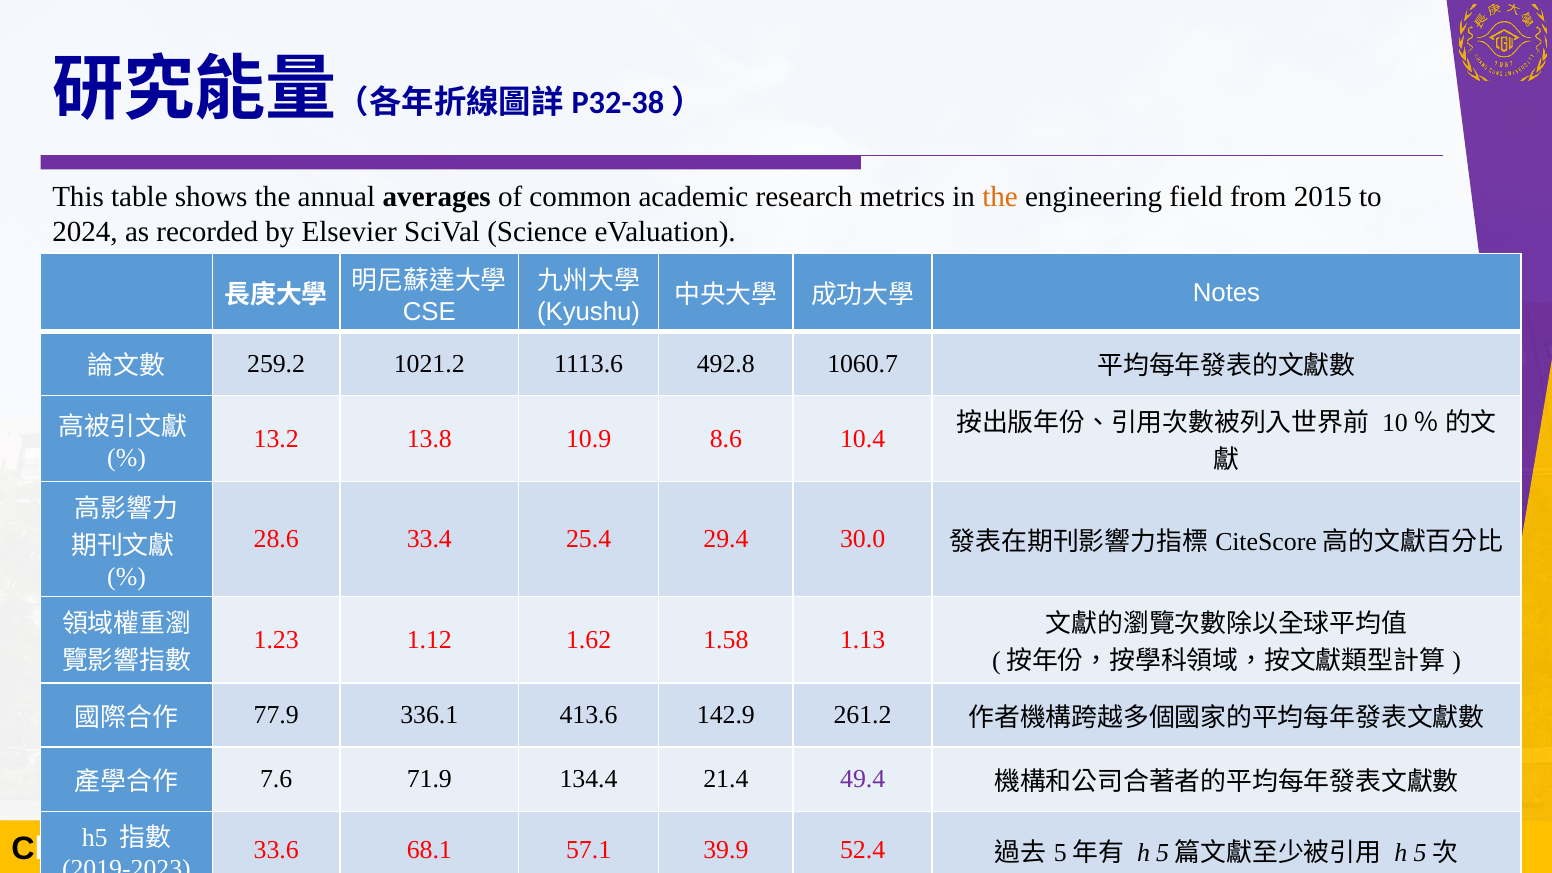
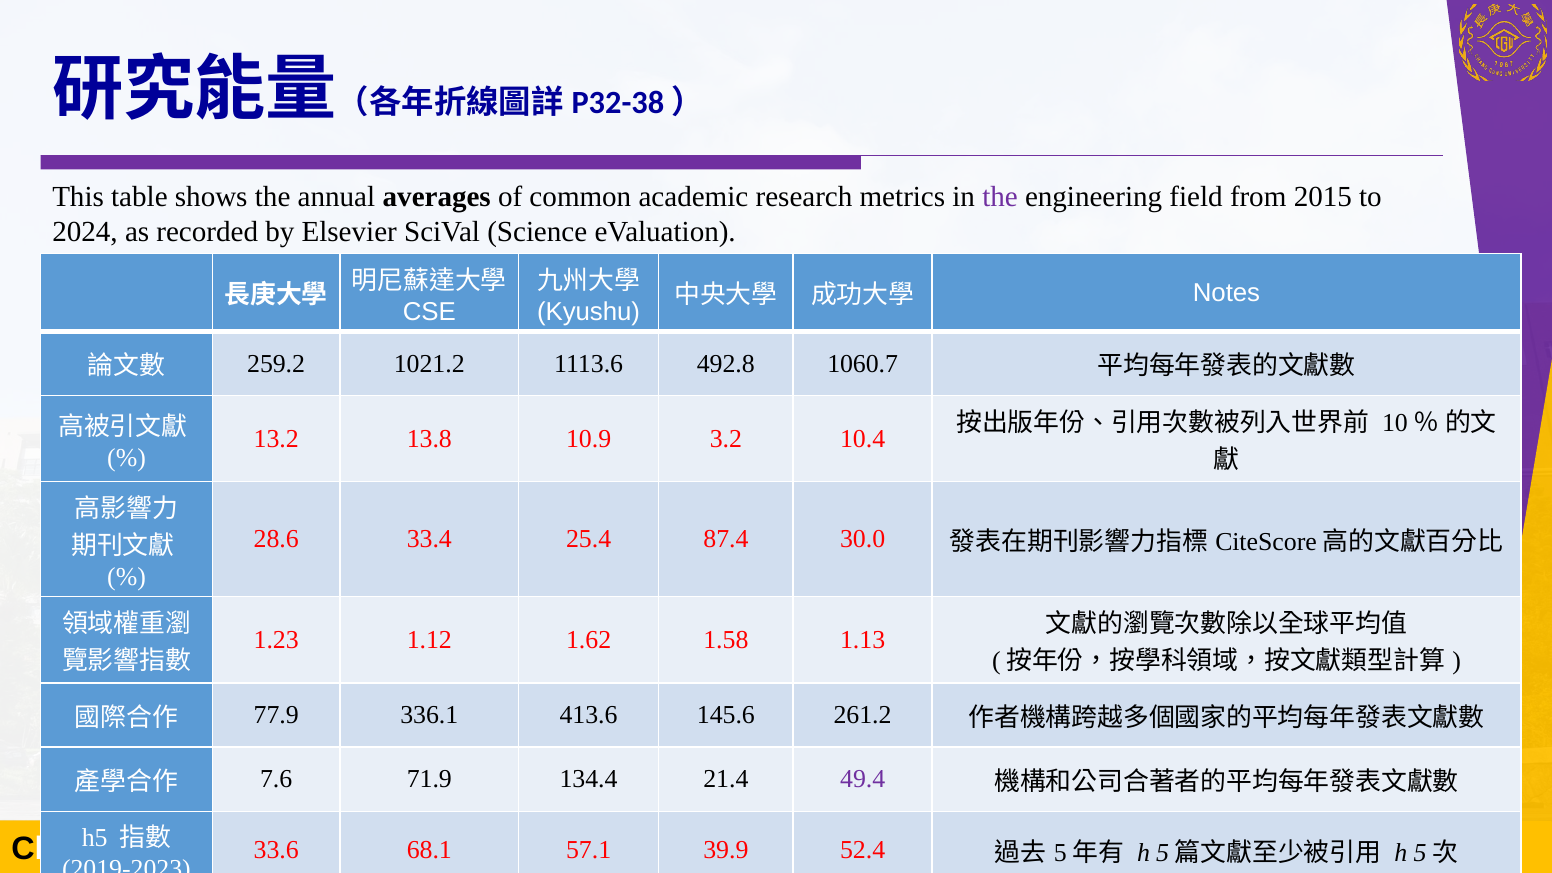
the at (1000, 197) colour: orange -> purple
8.6: 8.6 -> 3.2
29.4: 29.4 -> 87.4
142.9: 142.9 -> 145.6
